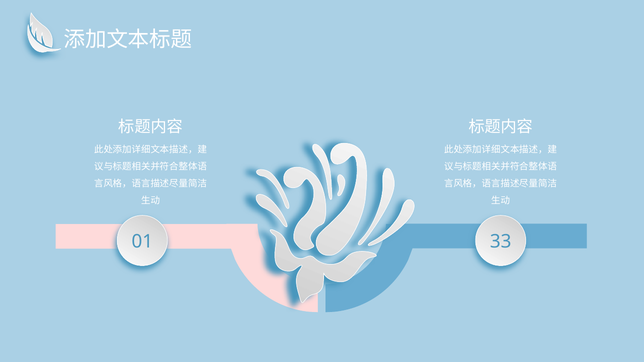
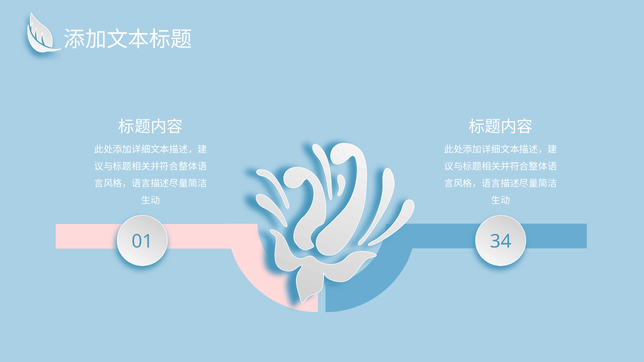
33: 33 -> 34
